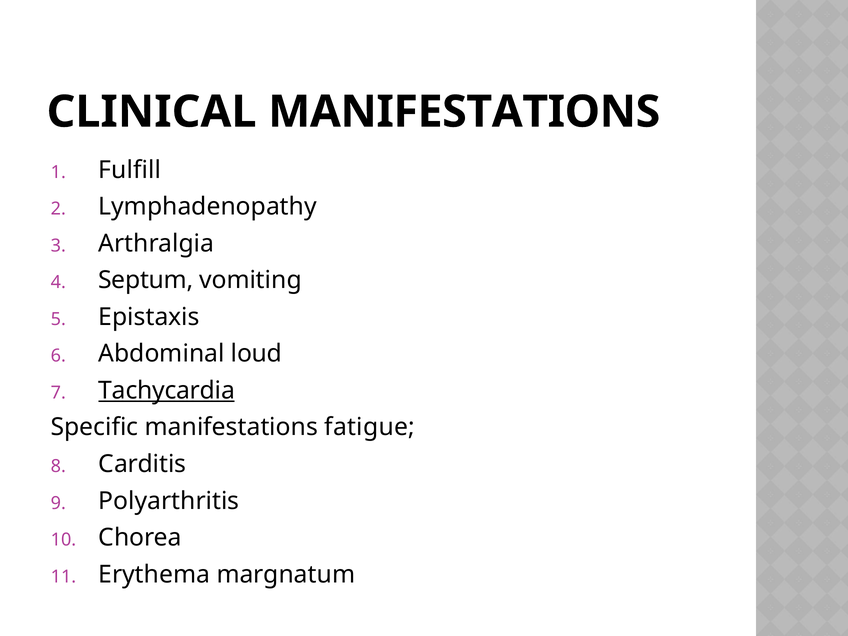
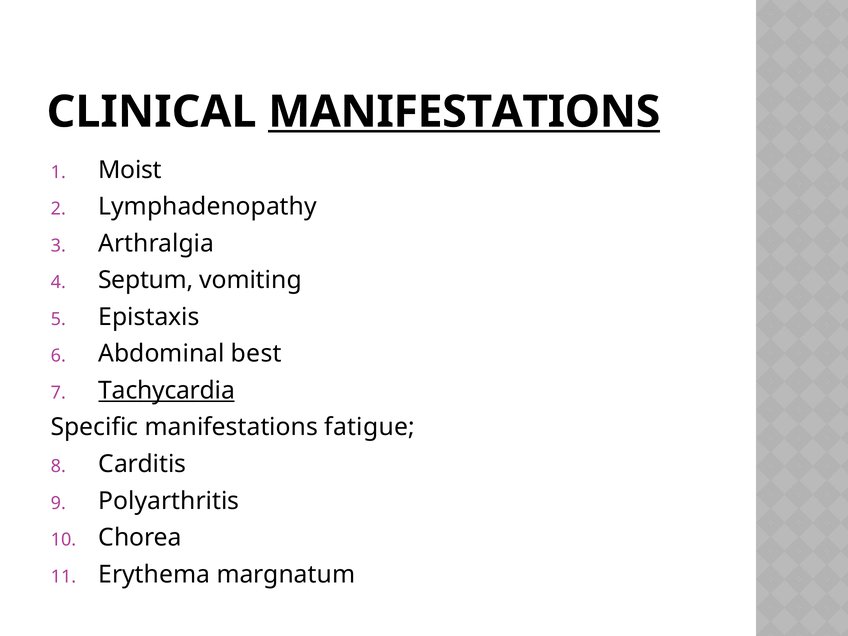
MANIFESTATIONS at (464, 112) underline: none -> present
Fulfill: Fulfill -> Moist
loud: loud -> best
